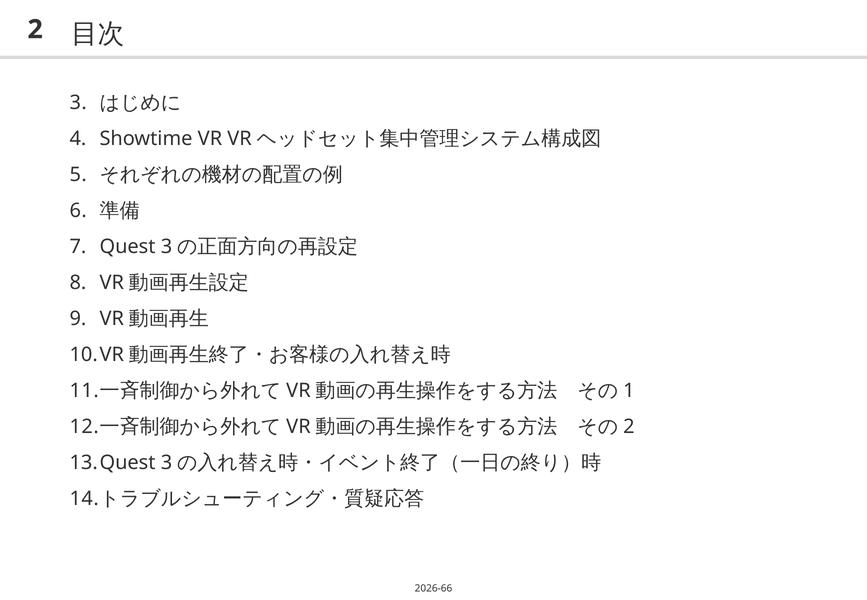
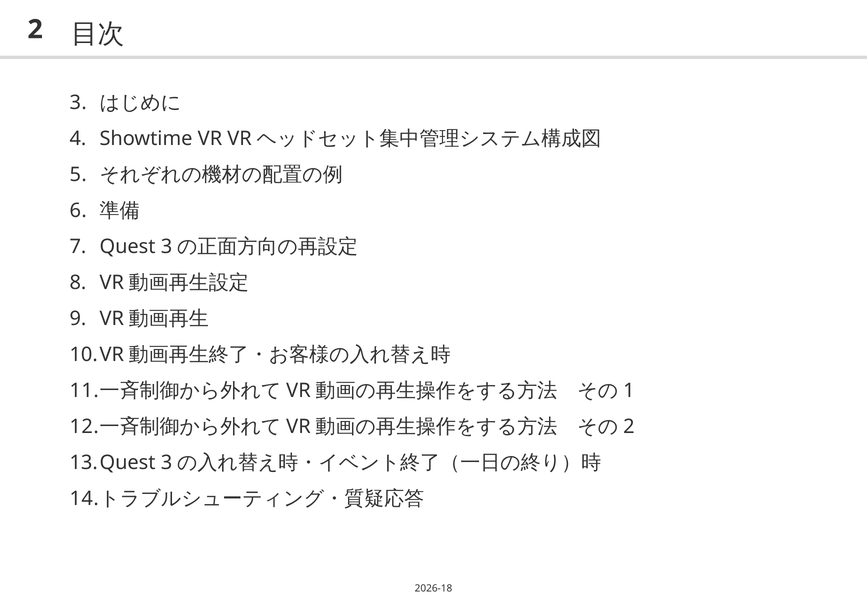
2026-66: 2026-66 -> 2026-18
